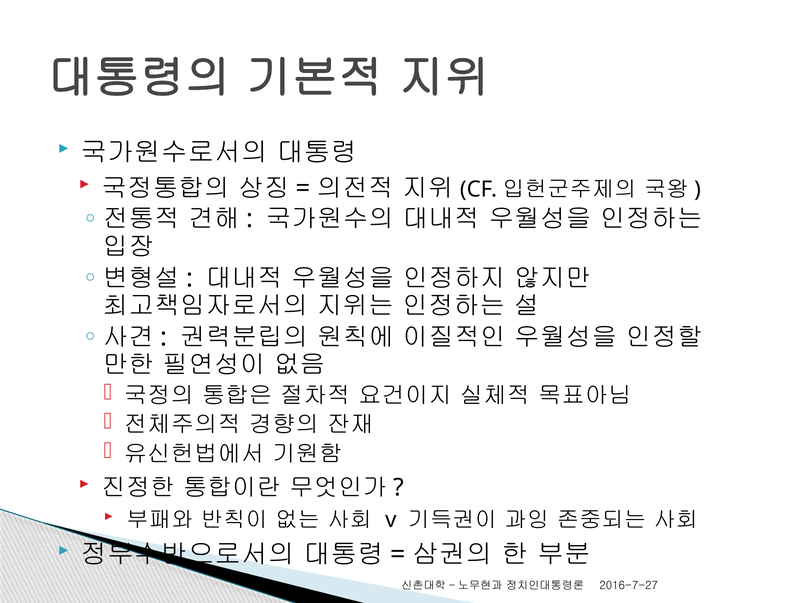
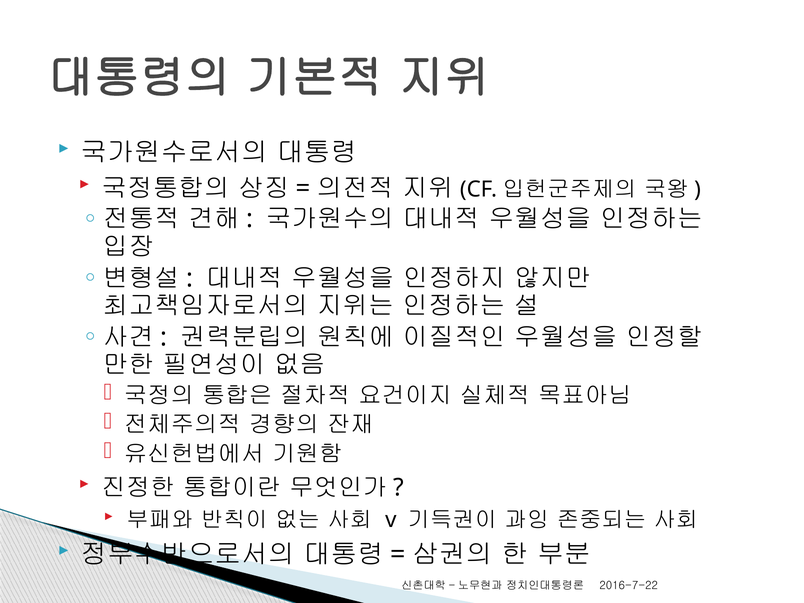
2016-7-27: 2016-7-27 -> 2016-7-22
